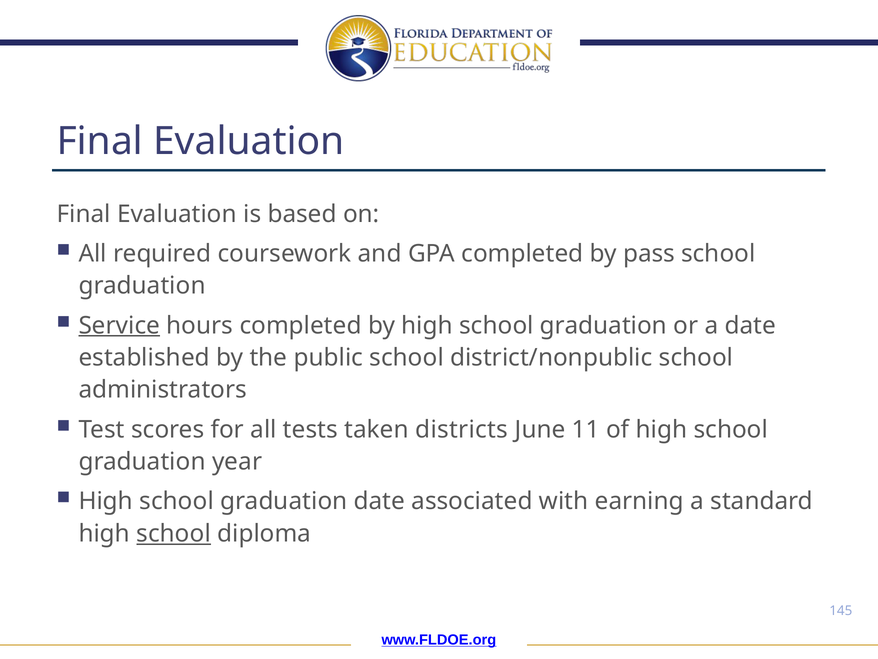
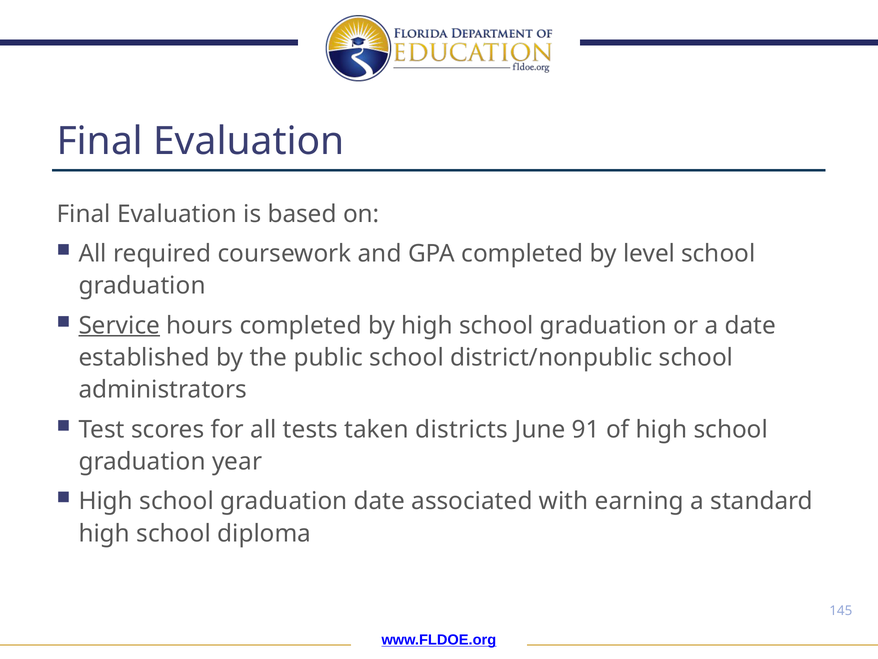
pass: pass -> level
11: 11 -> 91
school at (174, 533) underline: present -> none
